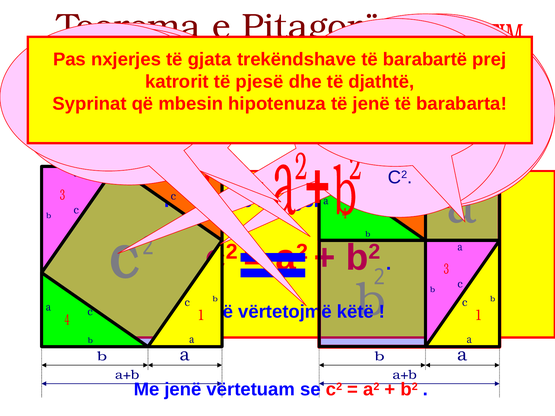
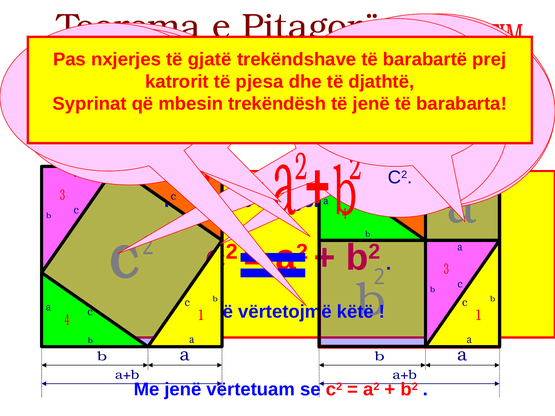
gjata: gjata -> gjatë
të pjesë: pjesë -> pjesa
hipotenuza: hipotenuza -> trekëndësh
